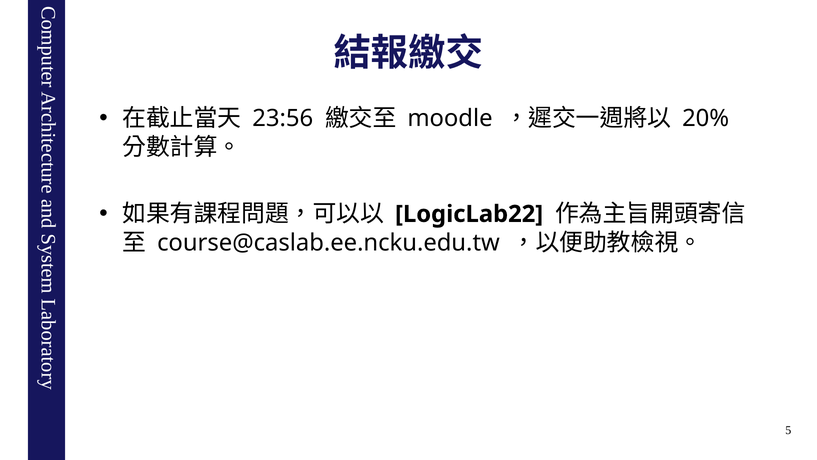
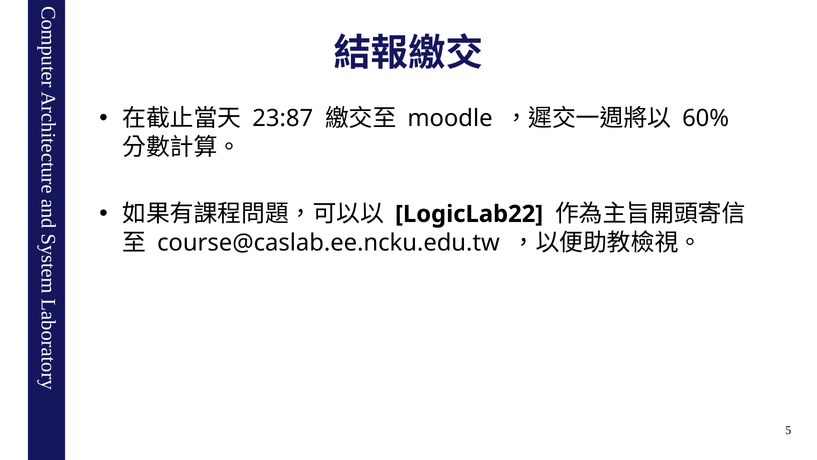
23:56: 23:56 -> 23:87
20%: 20% -> 60%
